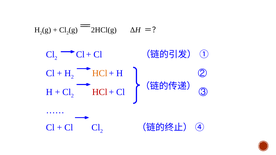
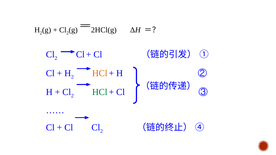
HCl at (100, 92) colour: red -> green
